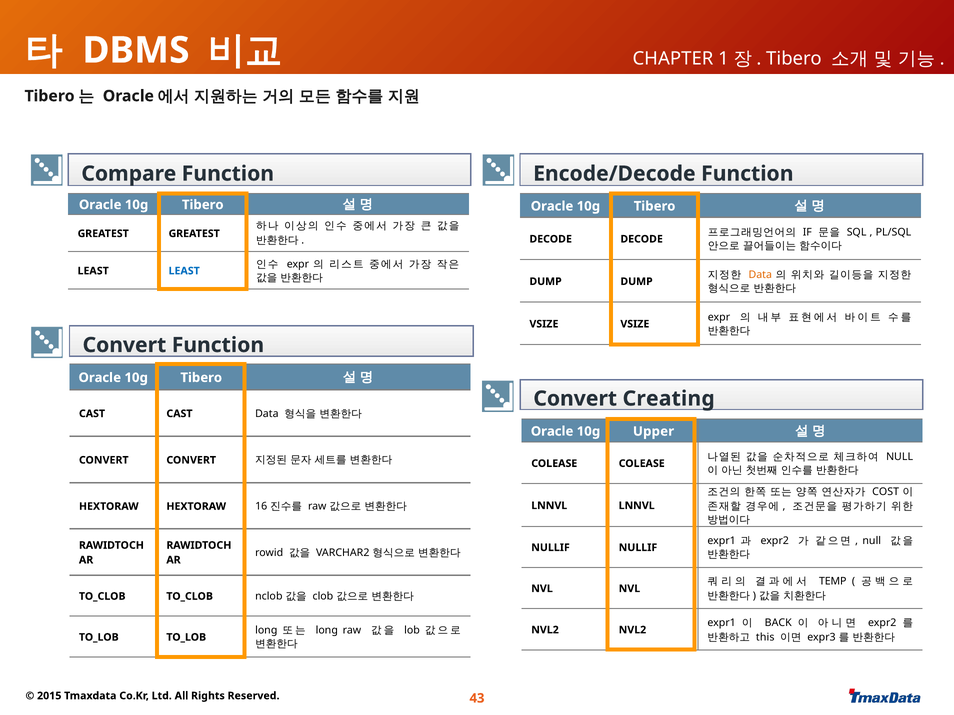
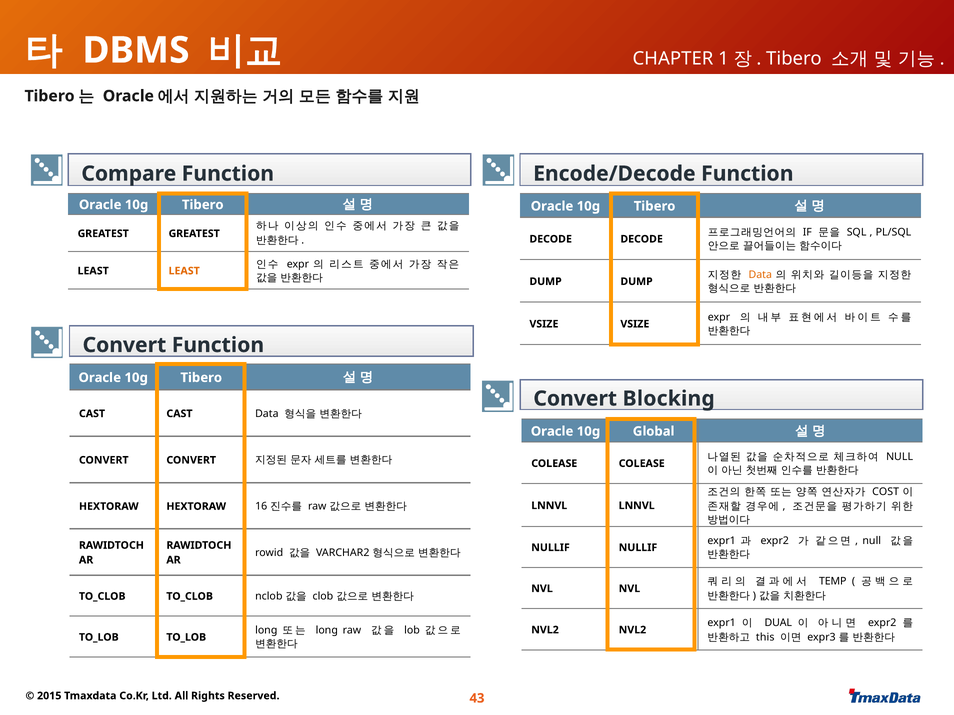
LEAST at (184, 271) colour: blue -> orange
Creating: Creating -> Blocking
Upper: Upper -> Global
BACK: BACK -> DUAL
